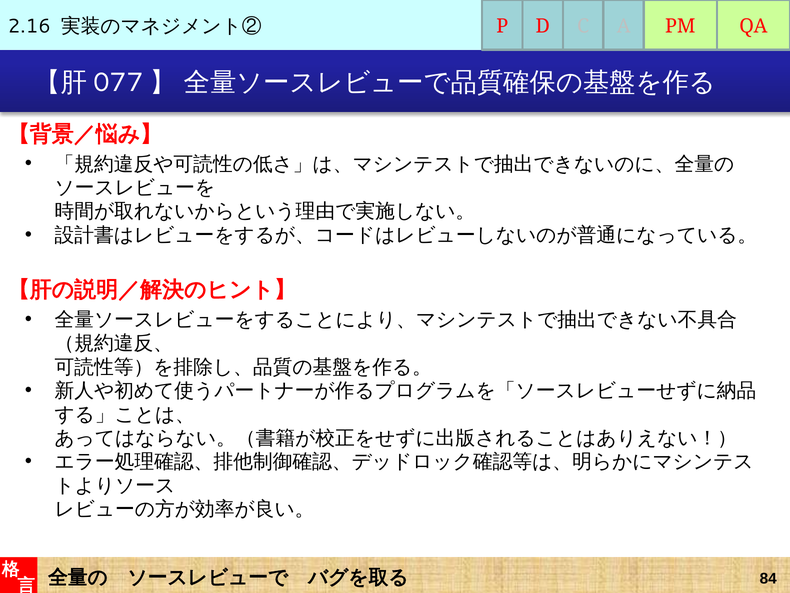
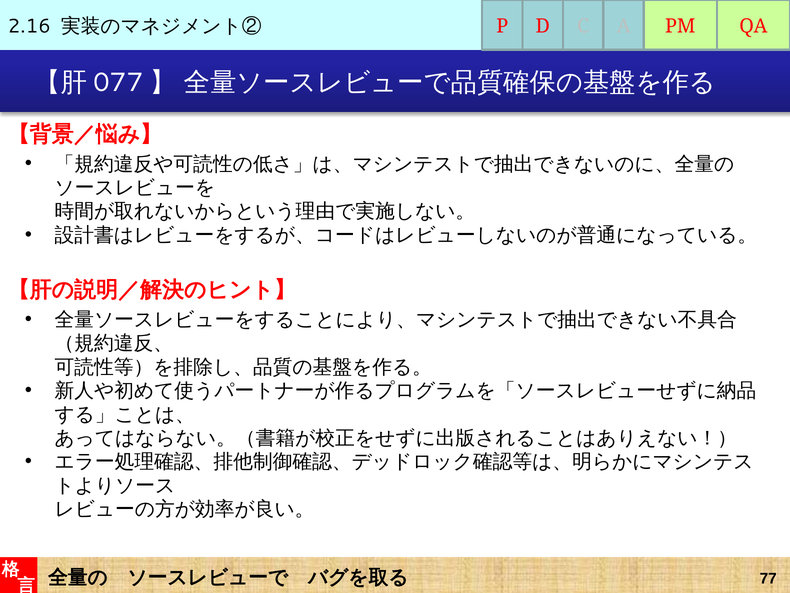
84: 84 -> 77
